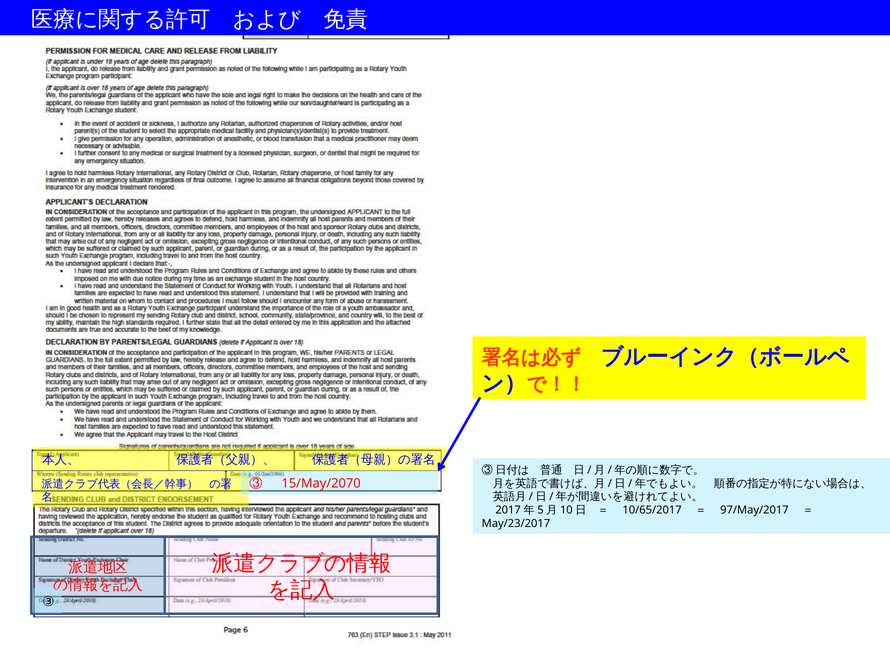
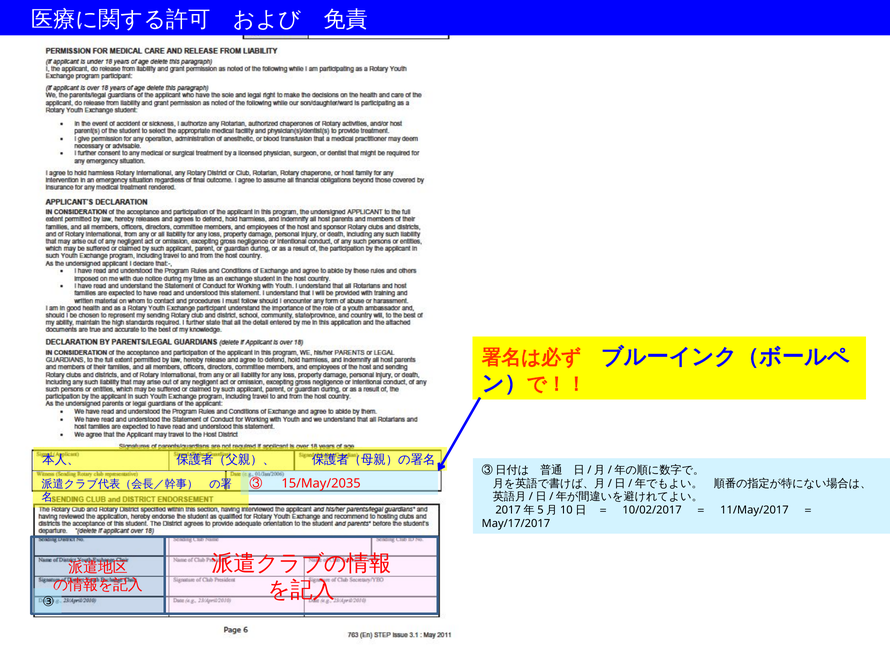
15/May/2070: 15/May/2070 -> 15/May/2035
10/65/2017: 10/65/2017 -> 10/02/2017
97/May/2017: 97/May/2017 -> 11/May/2017
May/23/2017: May/23/2017 -> May/17/2017
